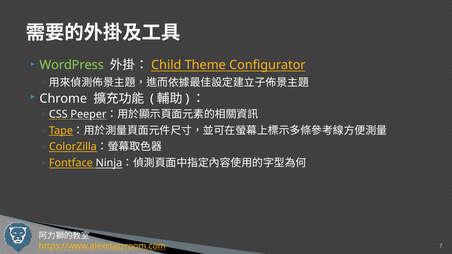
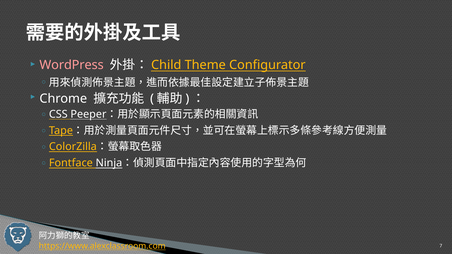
WordPress colour: light green -> pink
